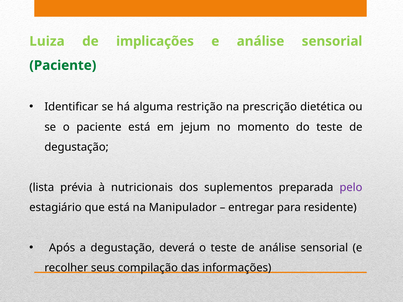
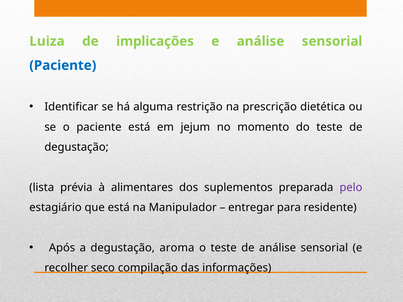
Paciente at (63, 65) colour: green -> blue
nutricionais: nutricionais -> alimentares
deverá: deverá -> aroma
seus: seus -> seco
